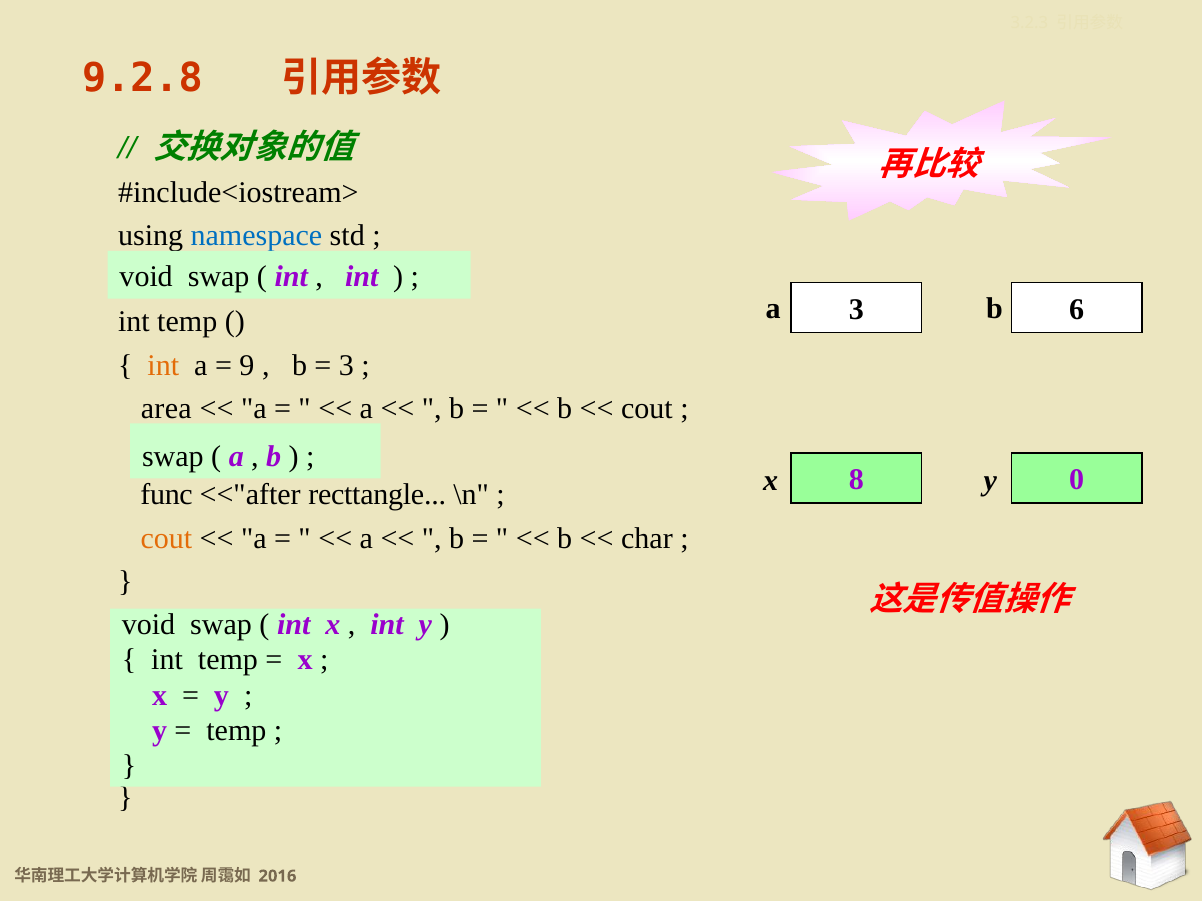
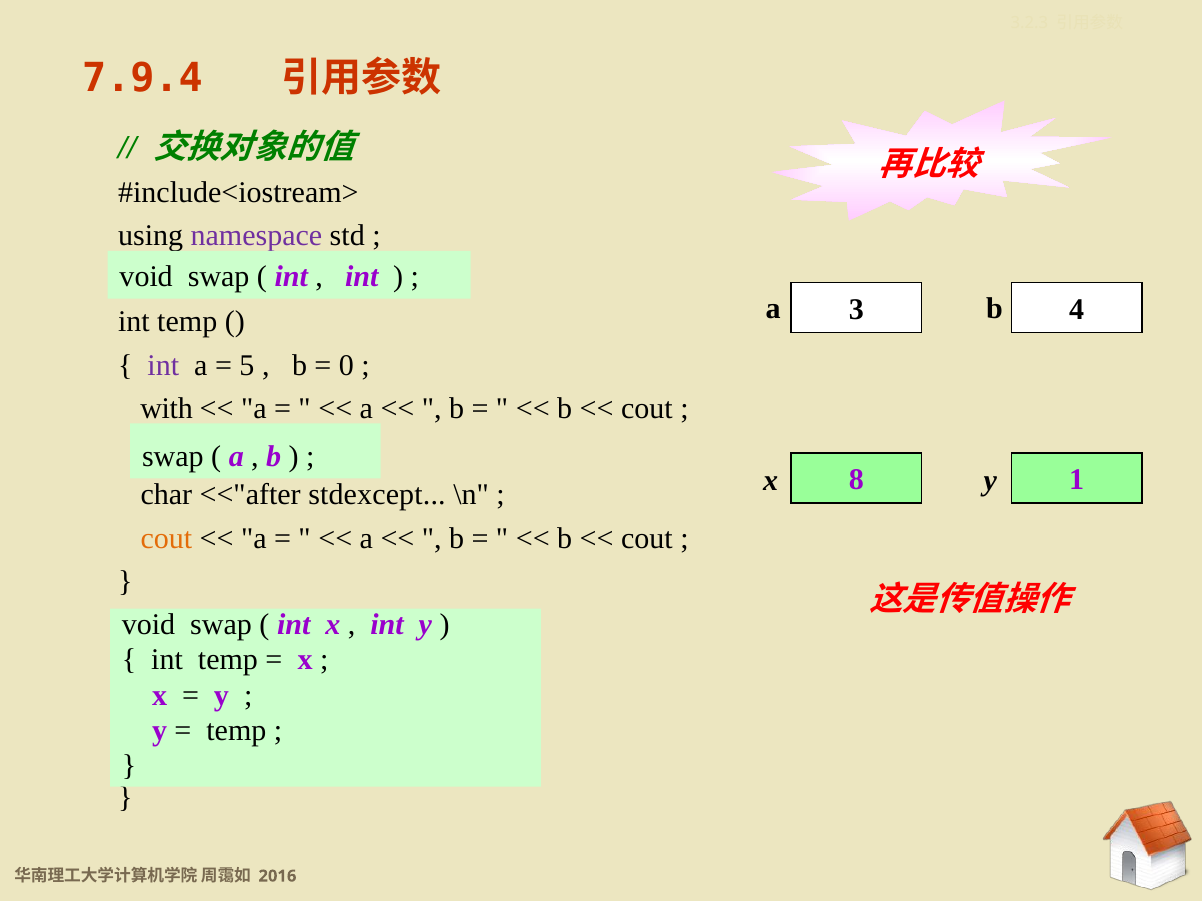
9.2.8: 9.2.8 -> 7.9.4
namespace colour: blue -> purple
6: 6 -> 4
int at (163, 365) colour: orange -> purple
9: 9 -> 5
3 at (346, 365): 3 -> 0
area: area -> with
0: 0 -> 1
func: func -> char
recttangle: recttangle -> stdexcept
char at (647, 539): char -> cout
